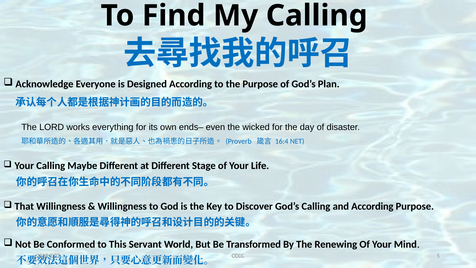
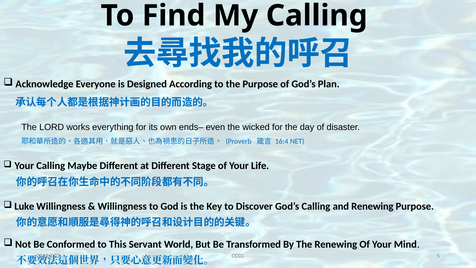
That: That -> Luke
and According: According -> Renewing
